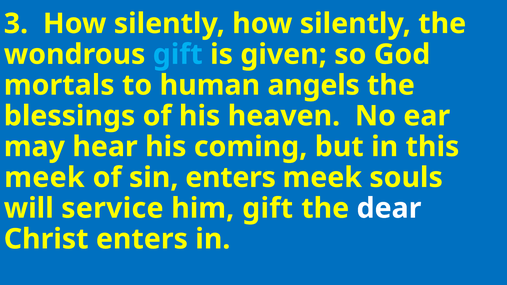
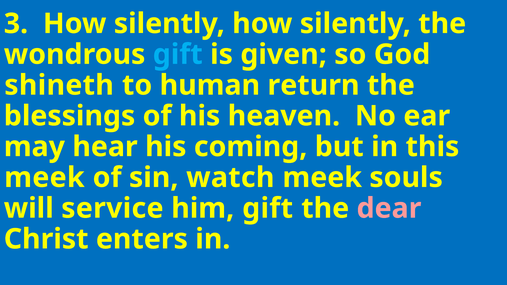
mortals: mortals -> shineth
angels: angels -> return
sin enters: enters -> watch
dear colour: white -> pink
